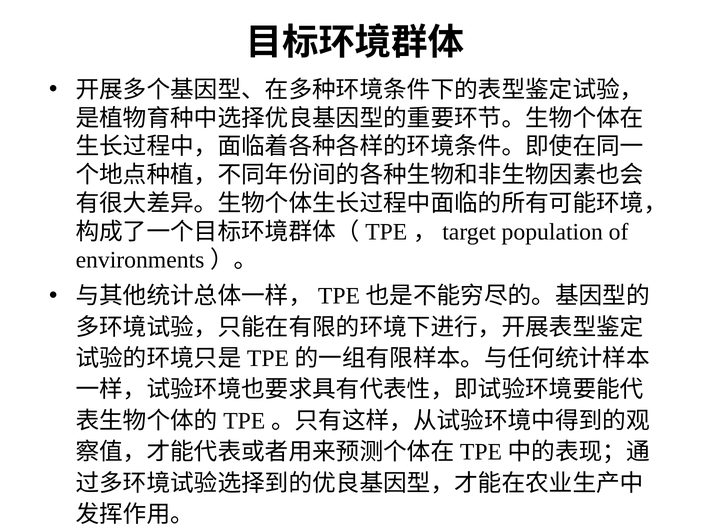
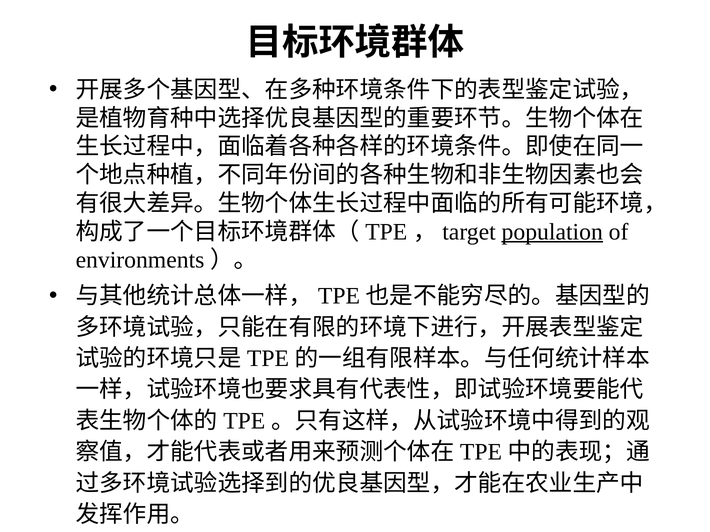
population underline: none -> present
